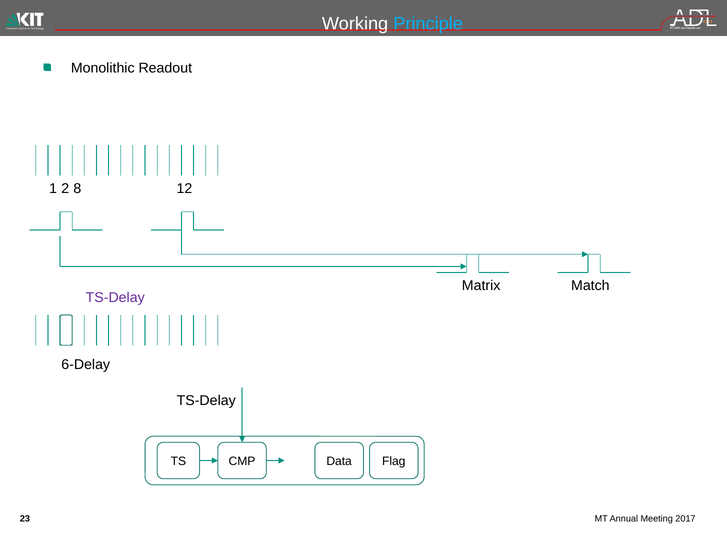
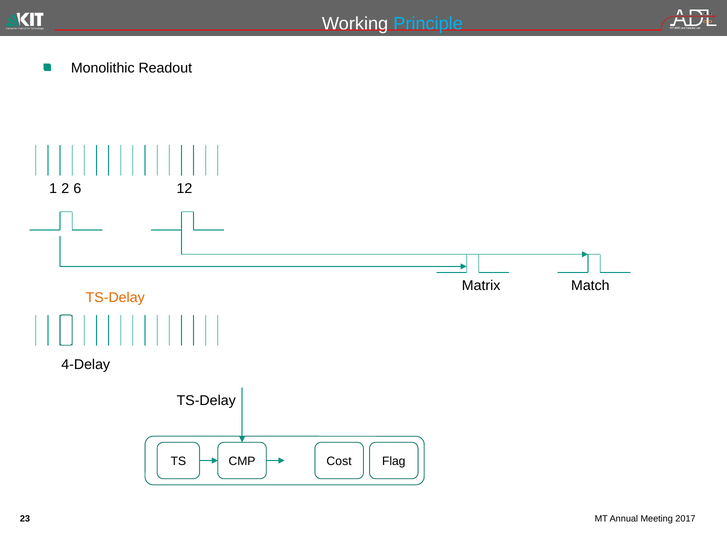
8: 8 -> 6
TS-Delay at (115, 298) colour: purple -> orange
6-Delay: 6-Delay -> 4-Delay
Data: Data -> Cost
